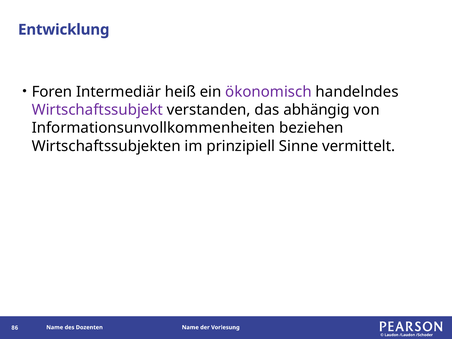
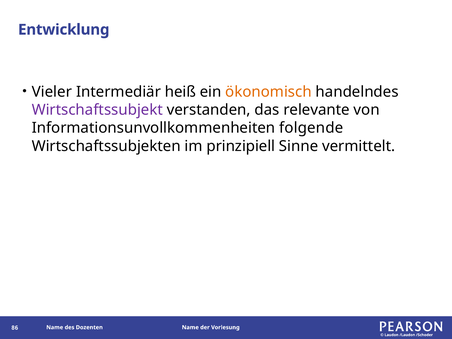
Foren: Foren -> Vieler
ökonomisch colour: purple -> orange
abhängig: abhängig -> relevante
beziehen: beziehen -> folgende
